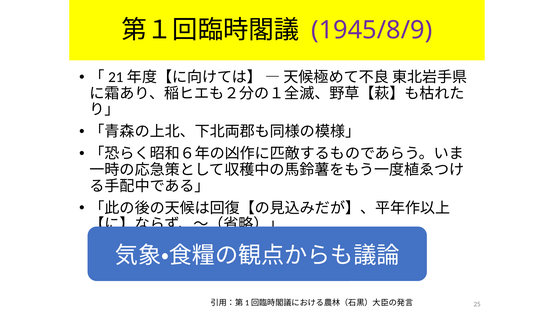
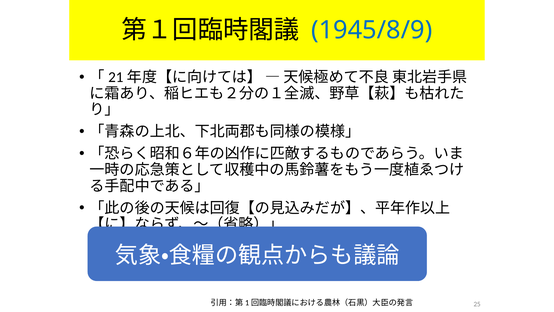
1945/8/9 colour: purple -> blue
